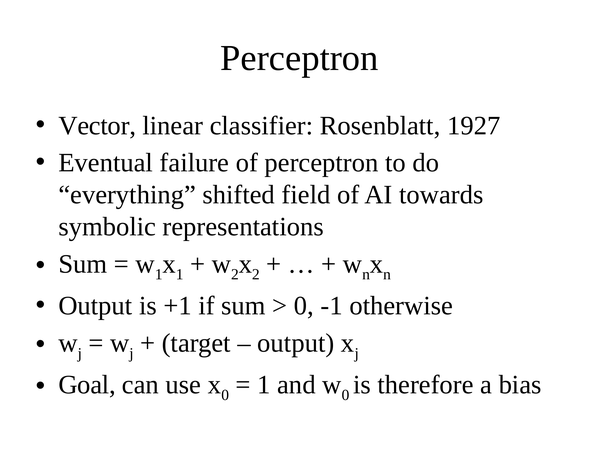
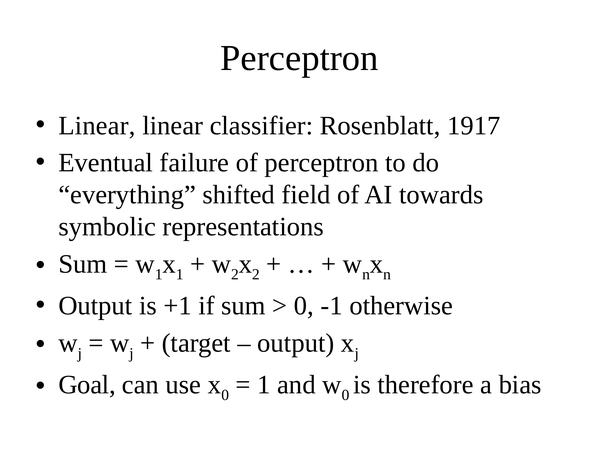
Vector at (97, 126): Vector -> Linear
1927: 1927 -> 1917
